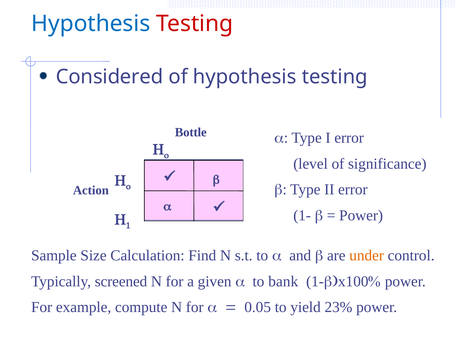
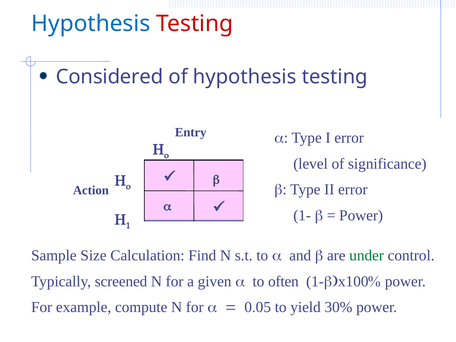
Bottle: Bottle -> Entry
under colour: orange -> green
bank: bank -> often
23%: 23% -> 30%
